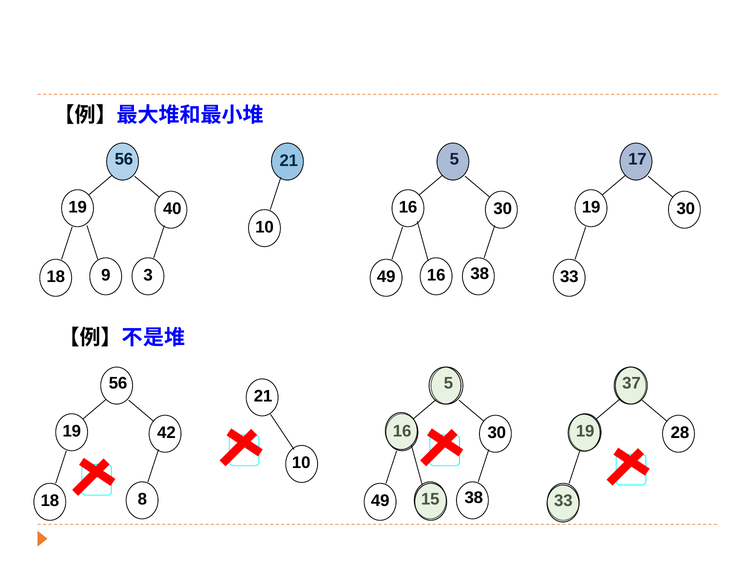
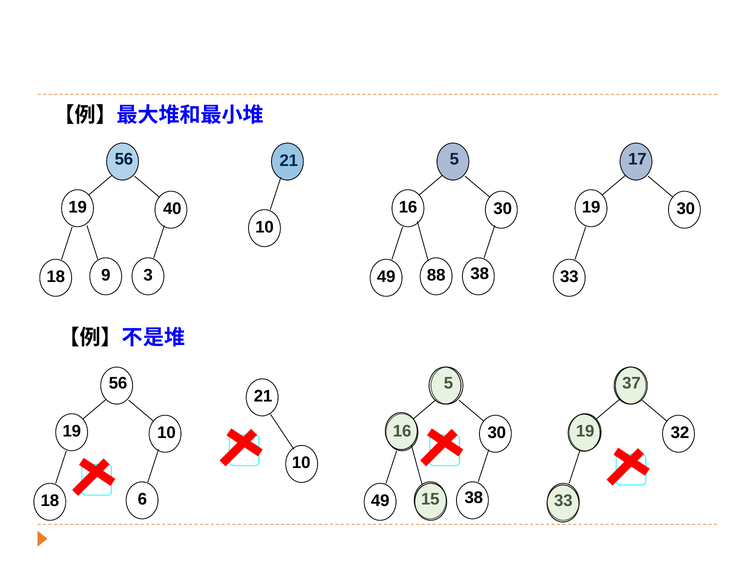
49 16: 16 -> 88
19 42: 42 -> 10
28: 28 -> 32
8: 8 -> 6
